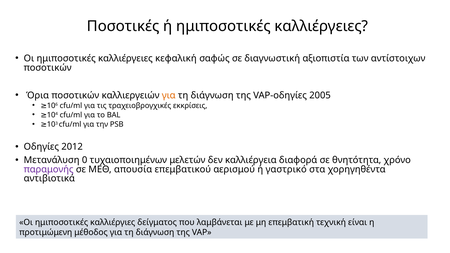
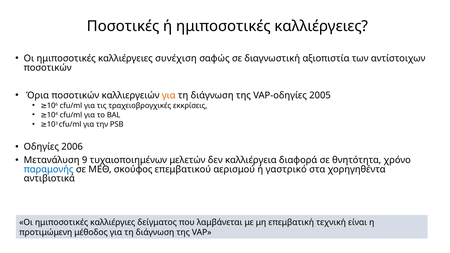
κεφαλική: κεφαλική -> συνέχιση
2012: 2012 -> 2006
0: 0 -> 9
παραμονής colour: purple -> blue
απουσία: απουσία -> σκούφος
